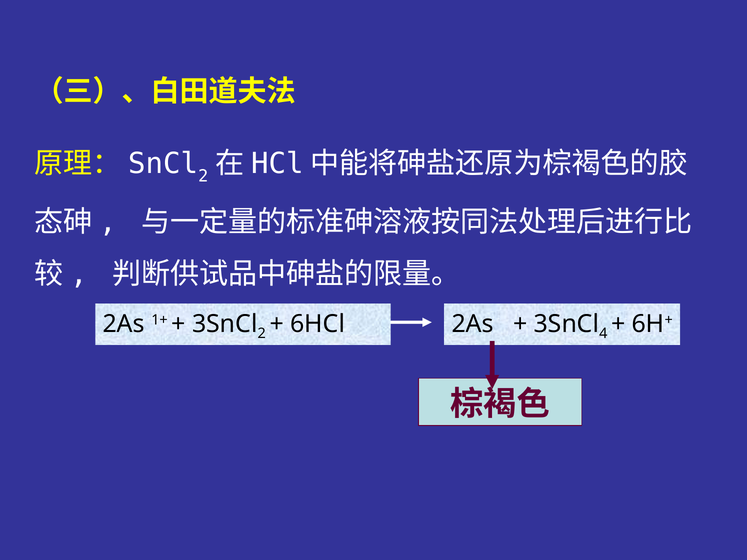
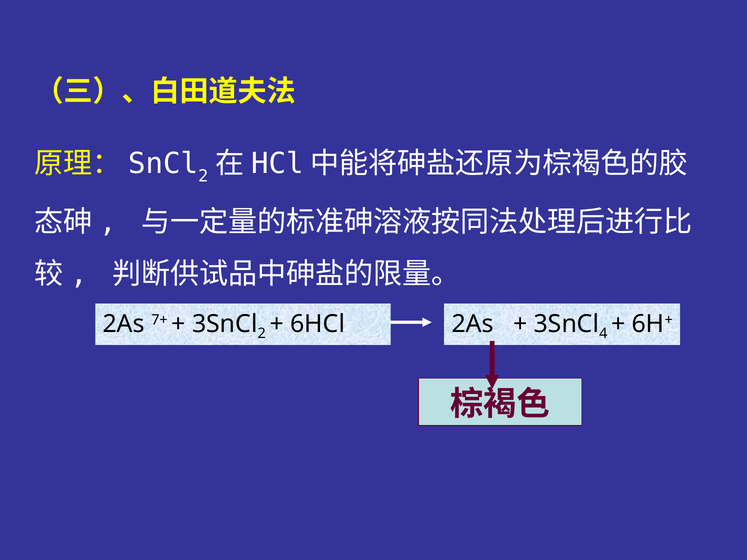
1+: 1+ -> 7+
